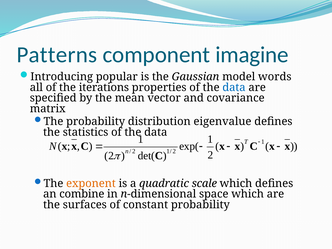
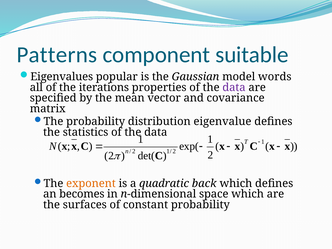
imagine: imagine -> suitable
Introducing: Introducing -> Eigenvalues
data at (234, 87) colour: blue -> purple
scale: scale -> back
combine: combine -> becomes
